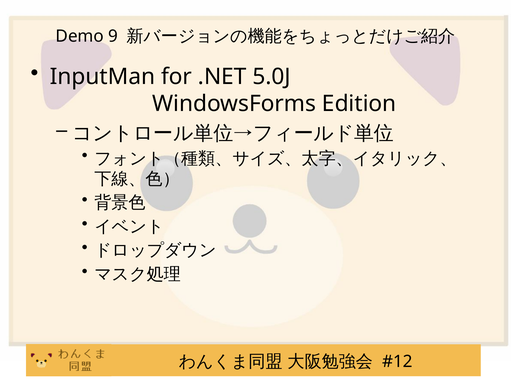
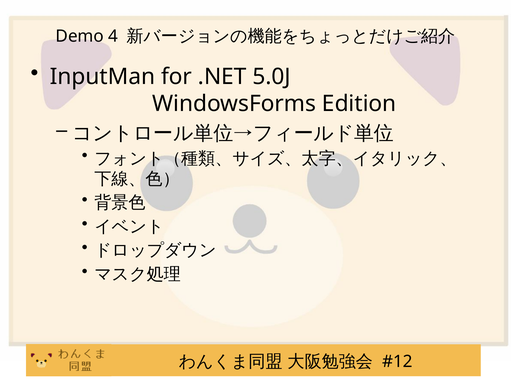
9: 9 -> 4
